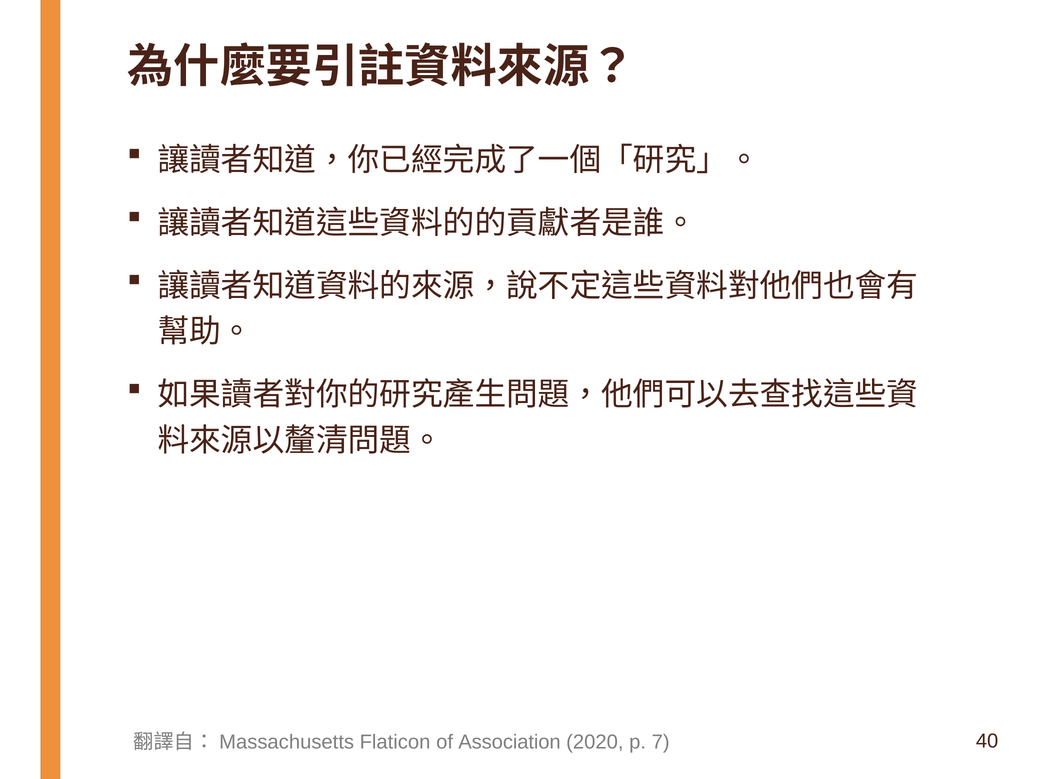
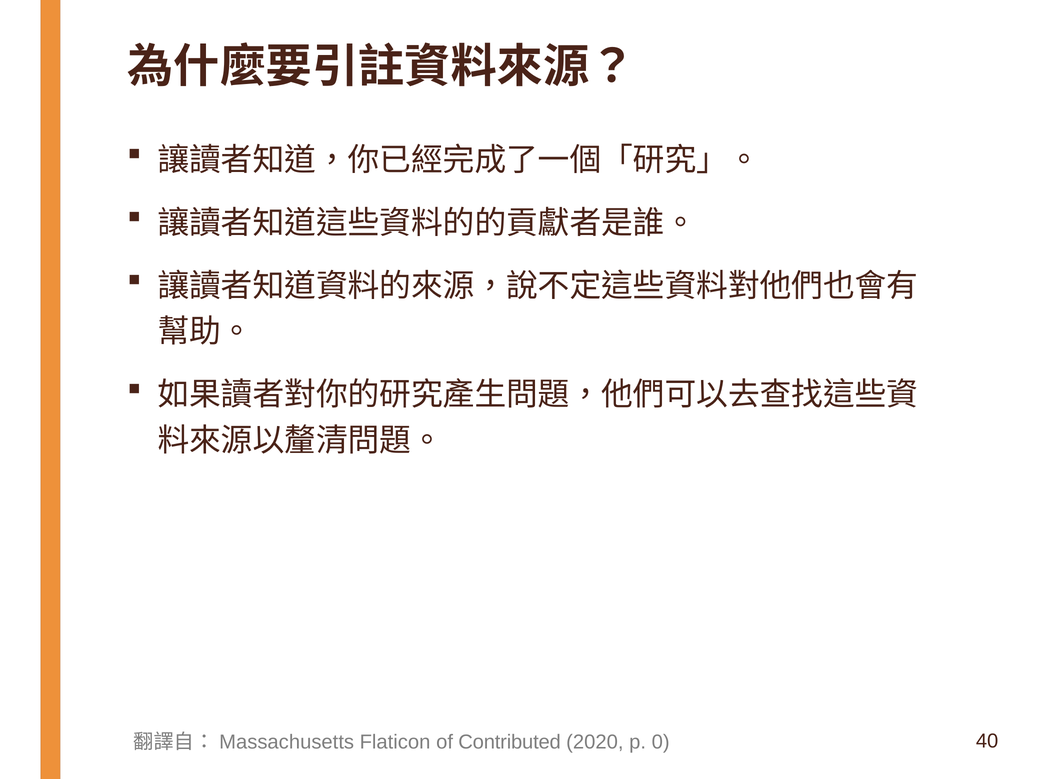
Association: Association -> Contributed
7: 7 -> 0
